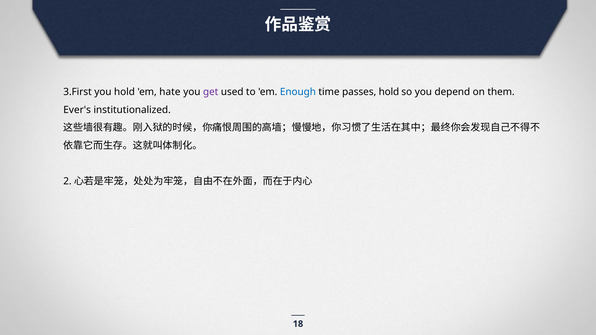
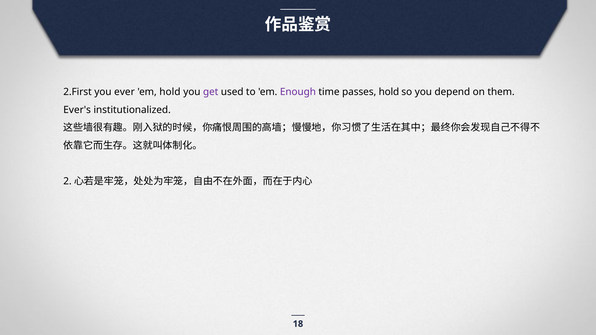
3.First: 3.First -> 2.First
you hold: hold -> ever
em hate: hate -> hold
Enough colour: blue -> purple
